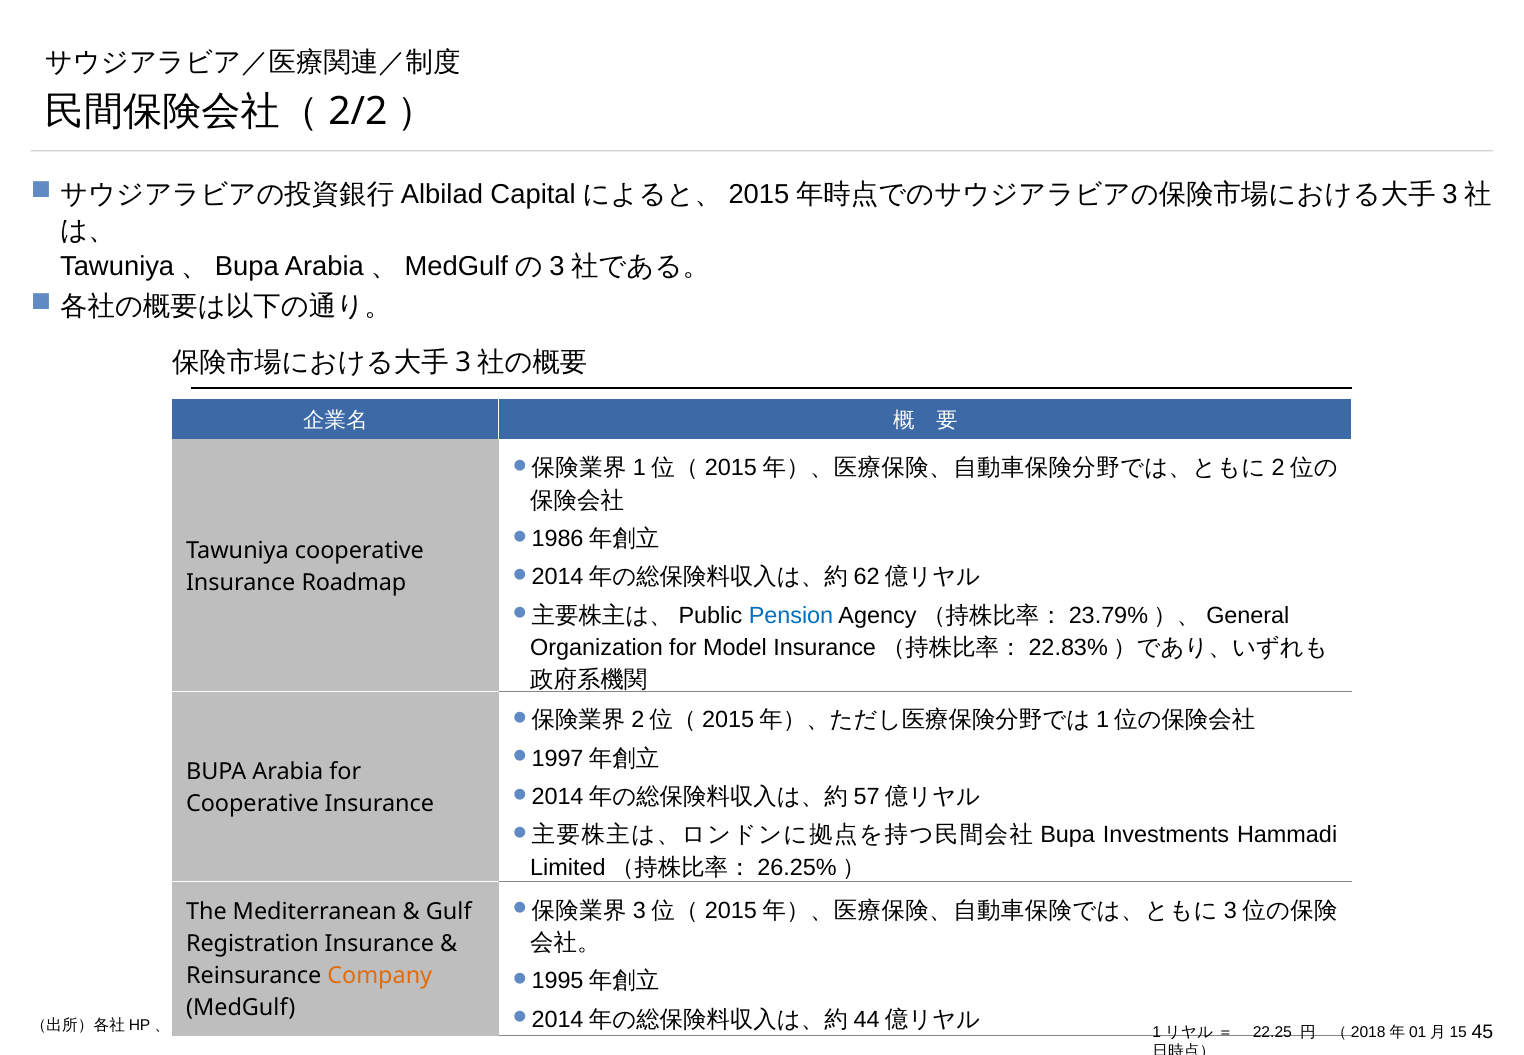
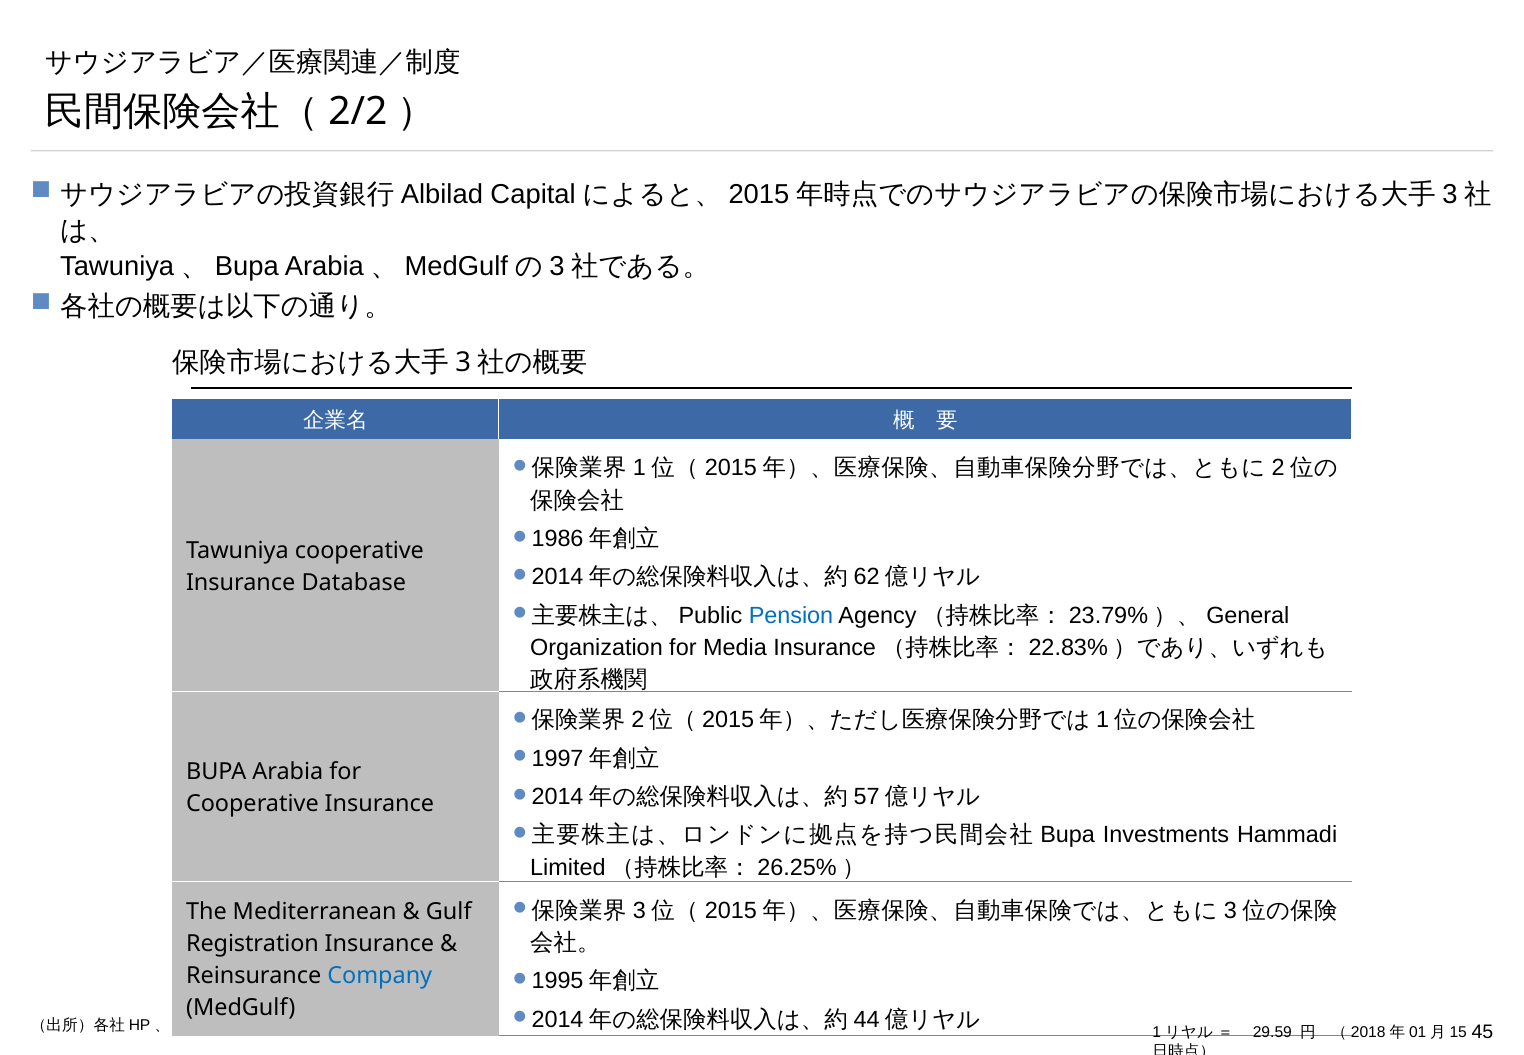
Roadmap: Roadmap -> Database
Model: Model -> Media
Company colour: orange -> blue
22.25: 22.25 -> 29.59
